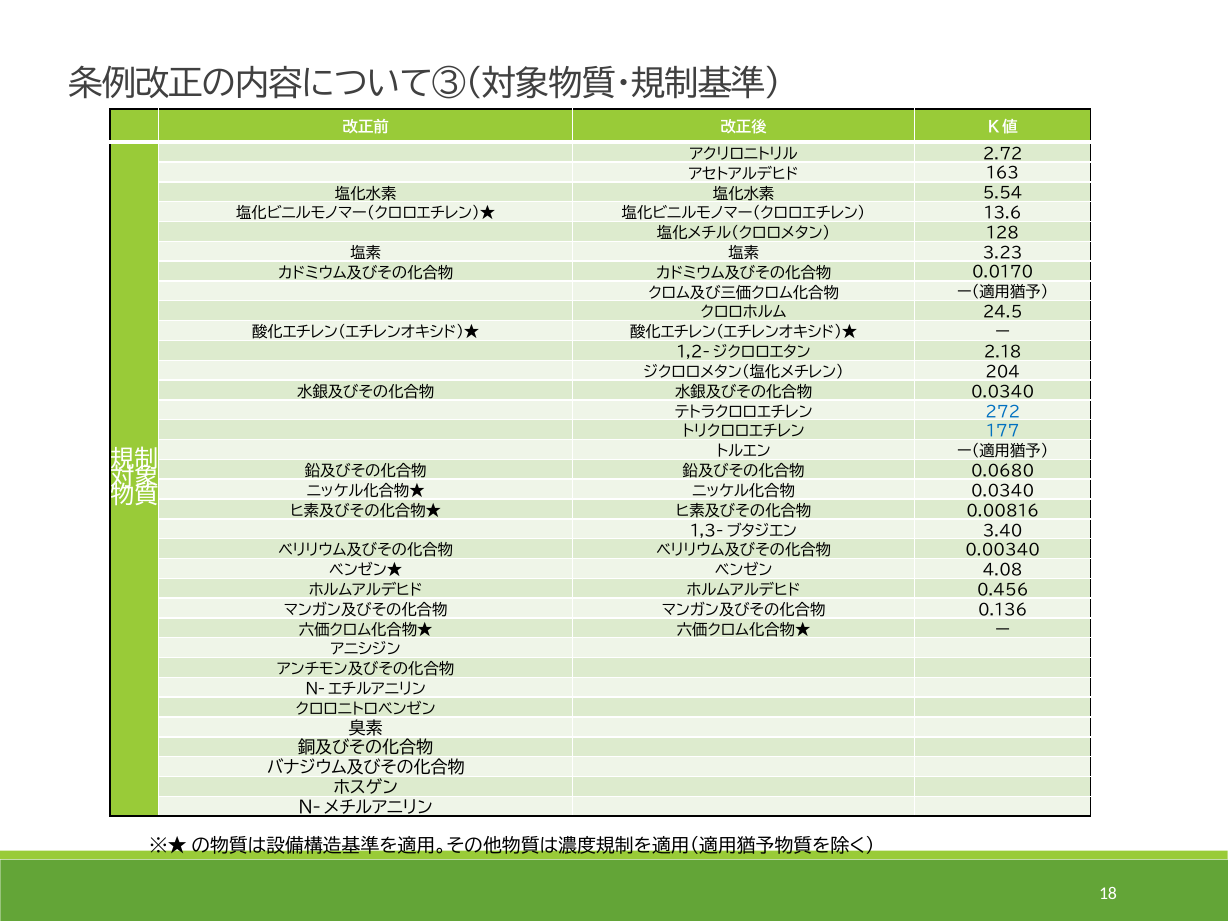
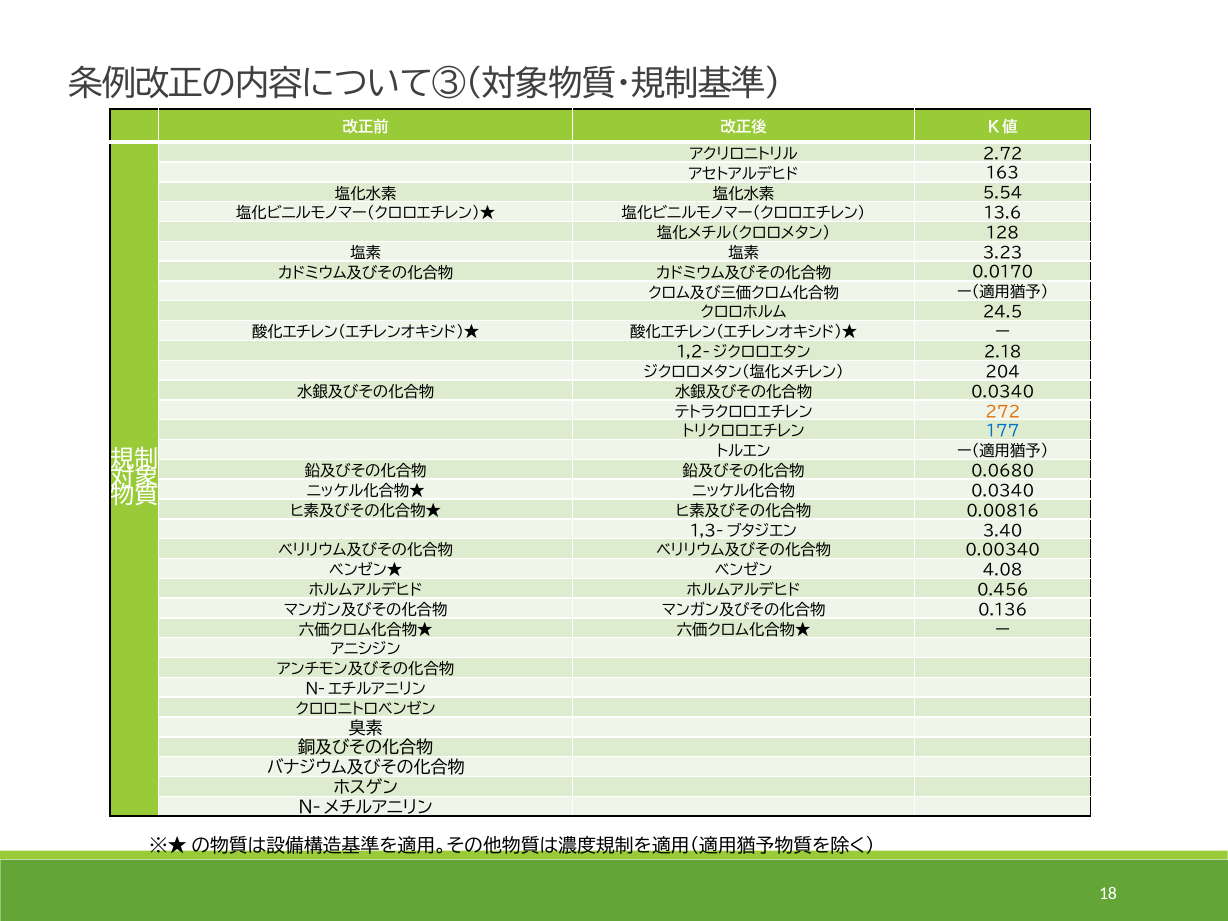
272 colour: blue -> orange
